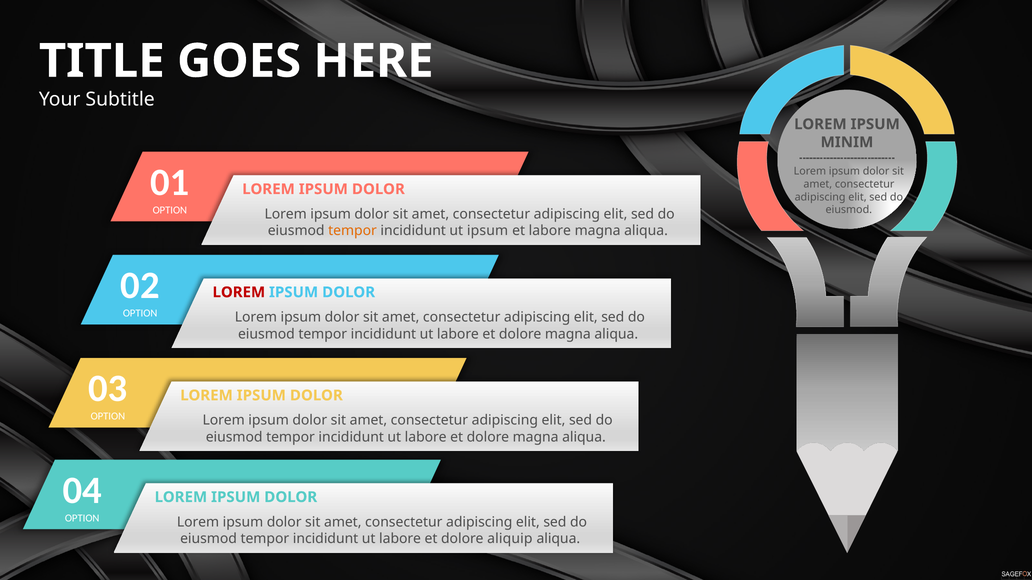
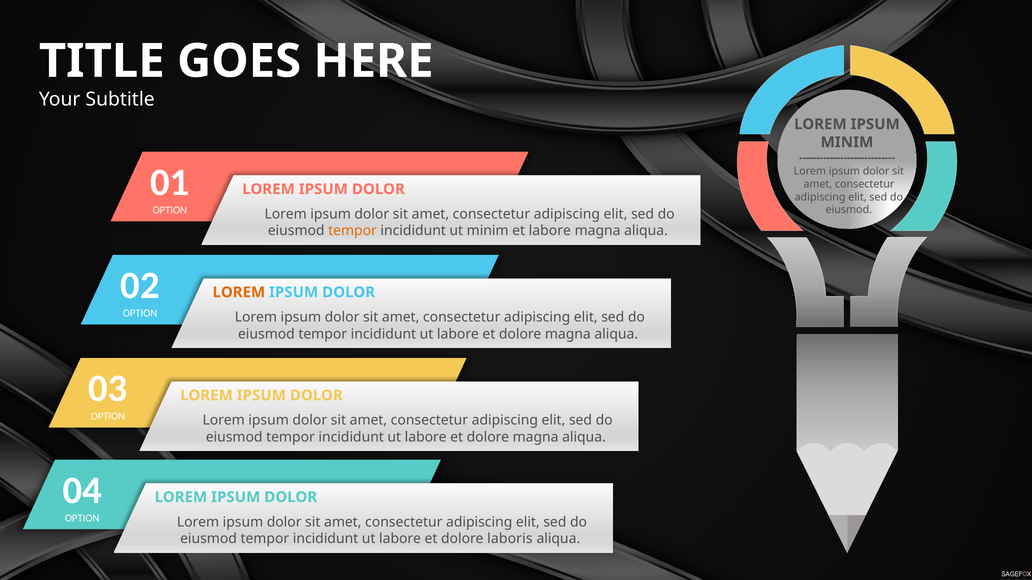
ut ipsum: ipsum -> minim
LOREM at (239, 293) colour: red -> orange
aliquip: aliquip -> laboris
